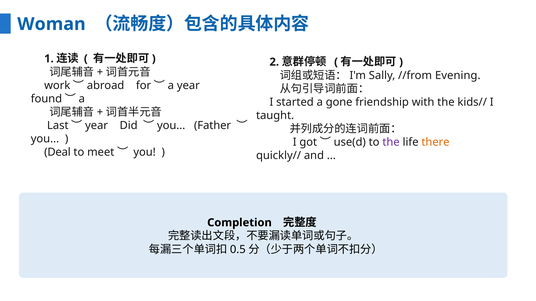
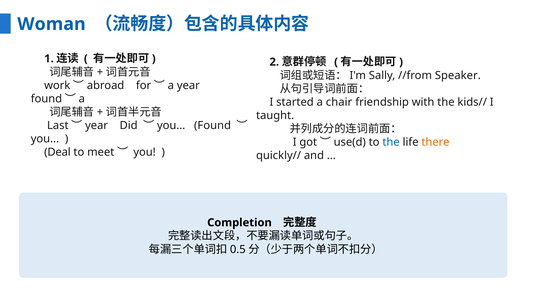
Evening: Evening -> Speaker
gone: gone -> chair
you Father: Father -> Found
the at (391, 142) colour: purple -> blue
